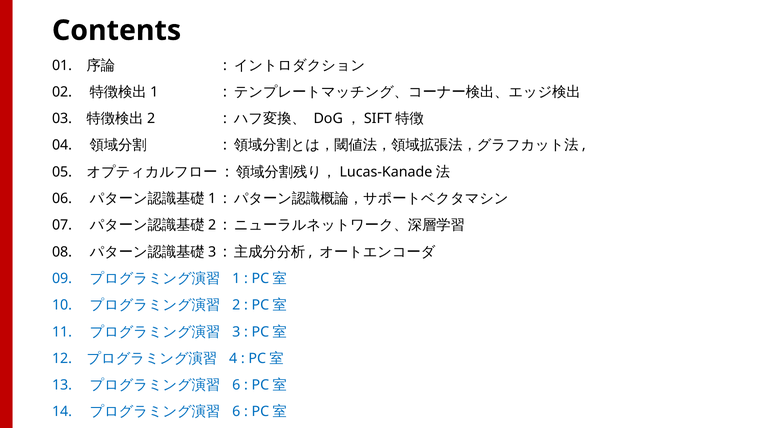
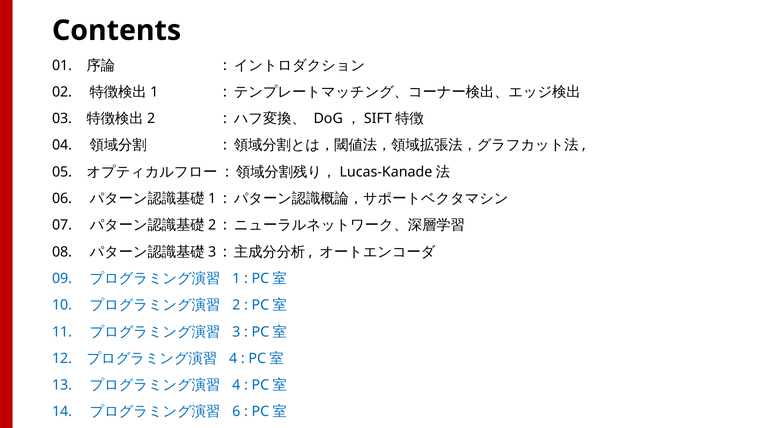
6 at (236, 385): 6 -> 4
